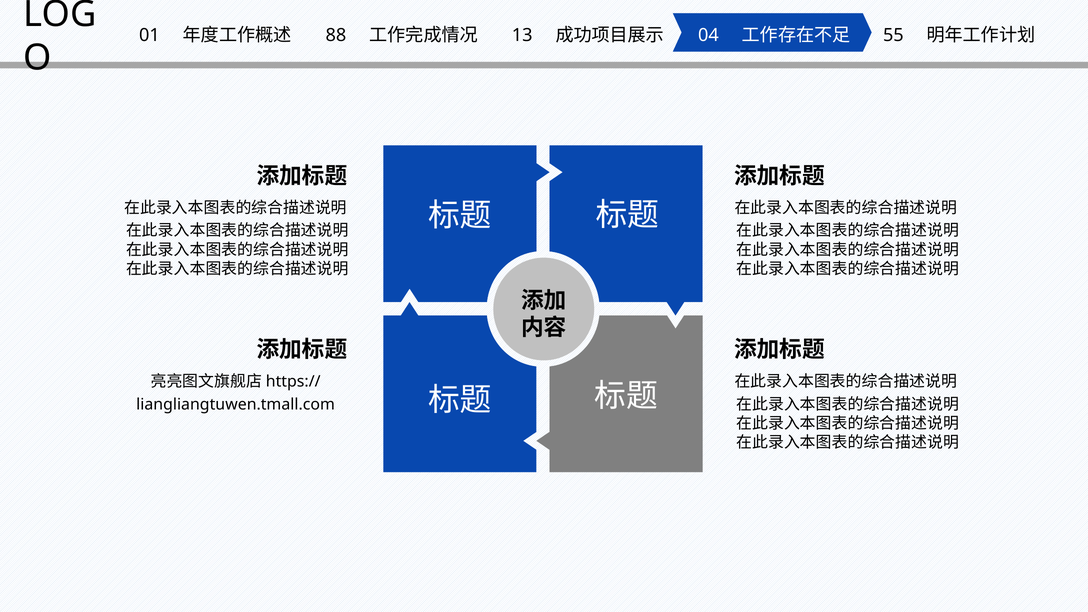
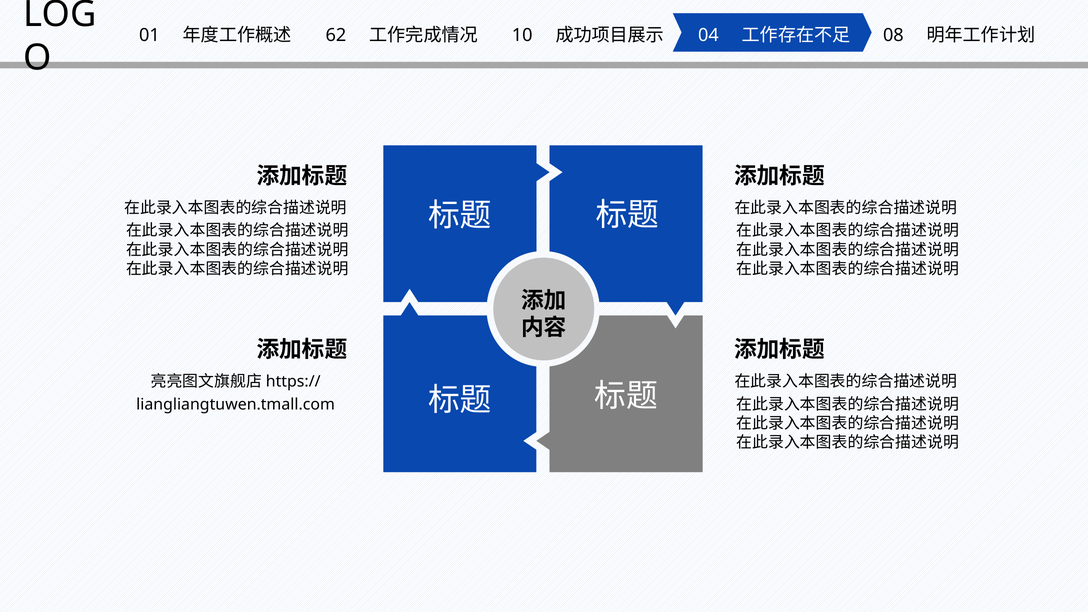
88: 88 -> 62
13: 13 -> 10
55: 55 -> 08
